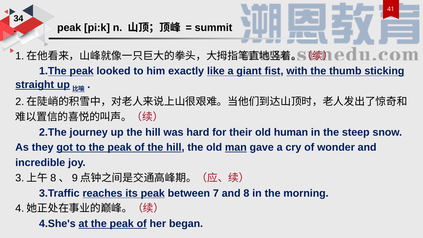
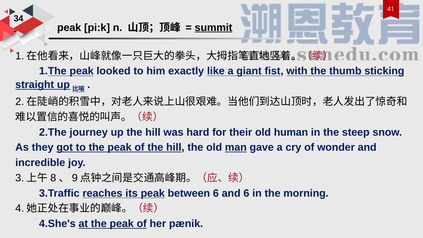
summit underline: none -> present
between 7: 7 -> 6
and 8: 8 -> 6
began: began -> pænik
